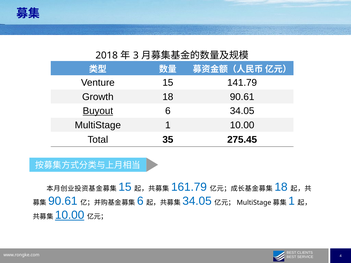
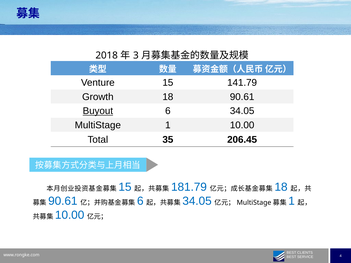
275.45: 275.45 -> 206.45
161.79: 161.79 -> 181.79
10.00 at (70, 215) underline: present -> none
